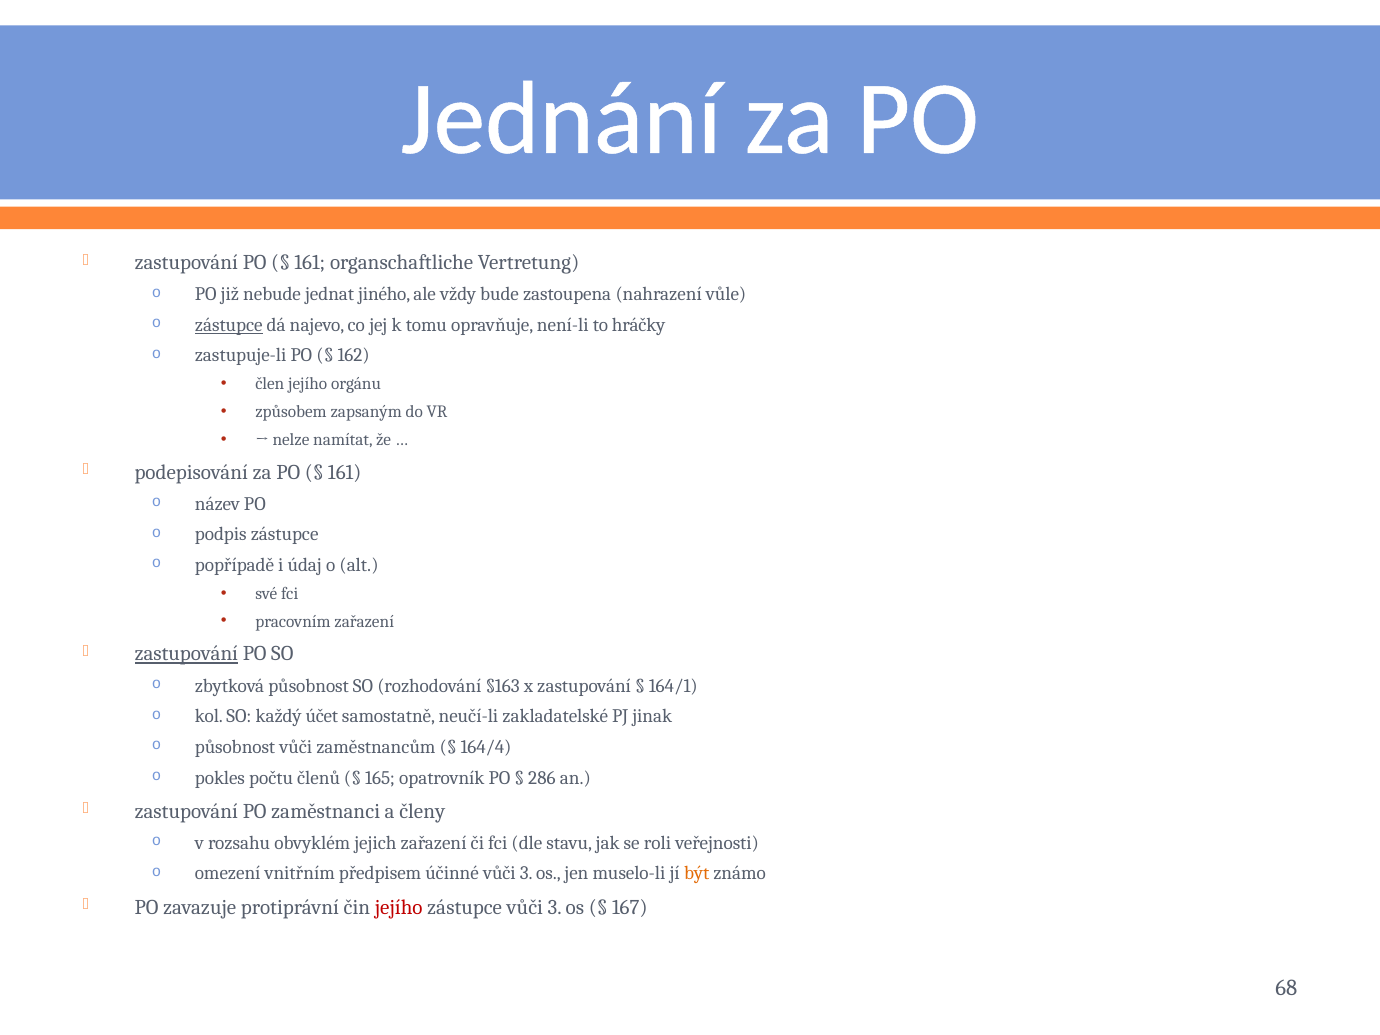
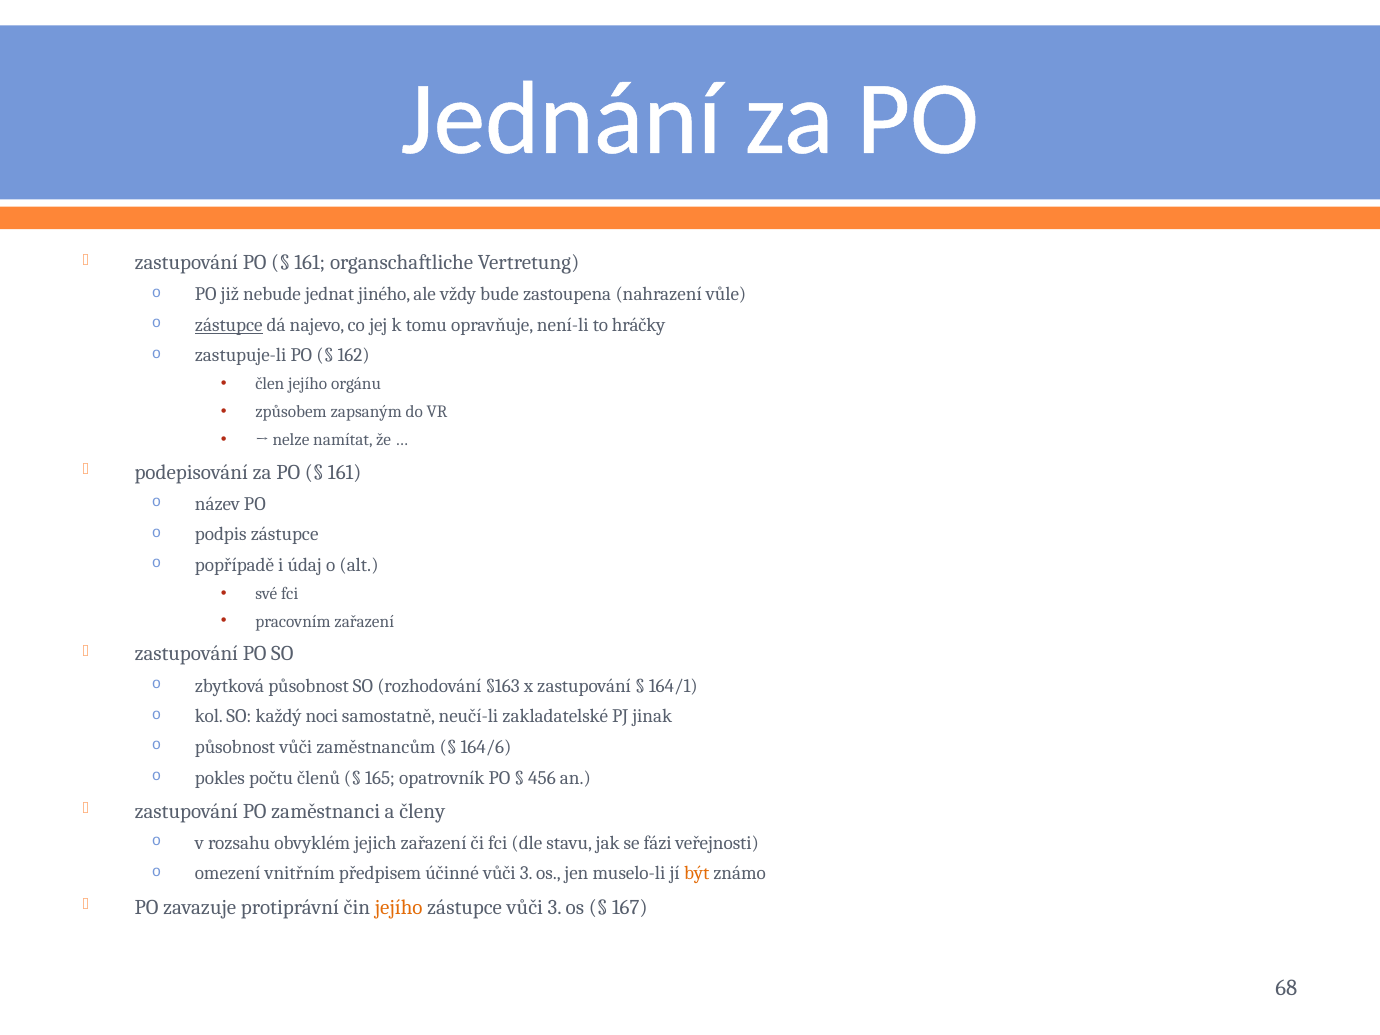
zastupování at (186, 654) underline: present -> none
účet: účet -> noci
164/4: 164/4 -> 164/6
286: 286 -> 456
roli: roli -> fázi
jejího at (399, 907) colour: red -> orange
